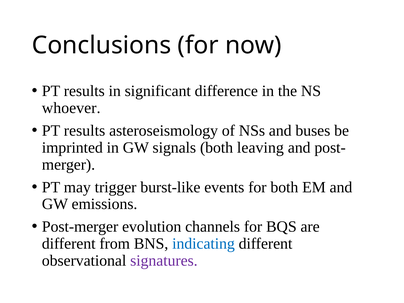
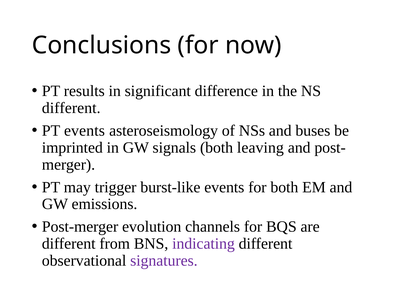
whoever at (71, 108): whoever -> different
results at (85, 131): results -> events
indicating colour: blue -> purple
